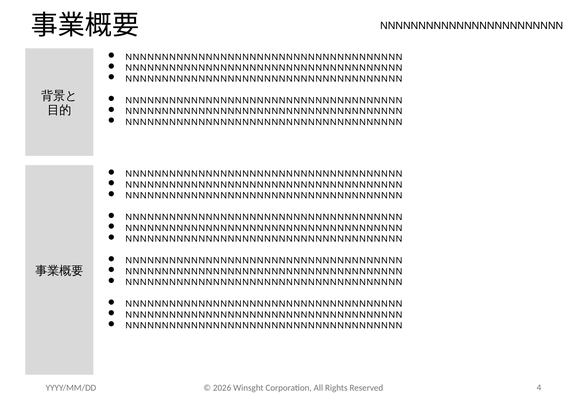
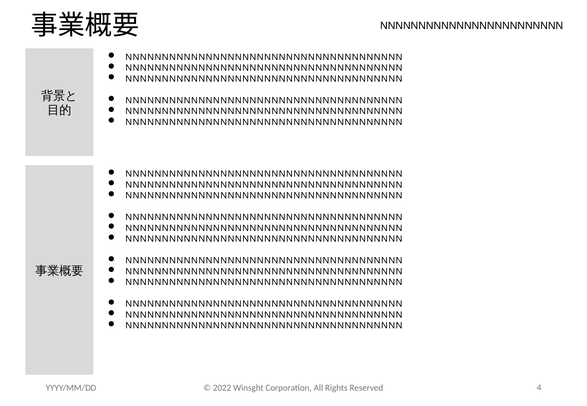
2026: 2026 -> 2022
